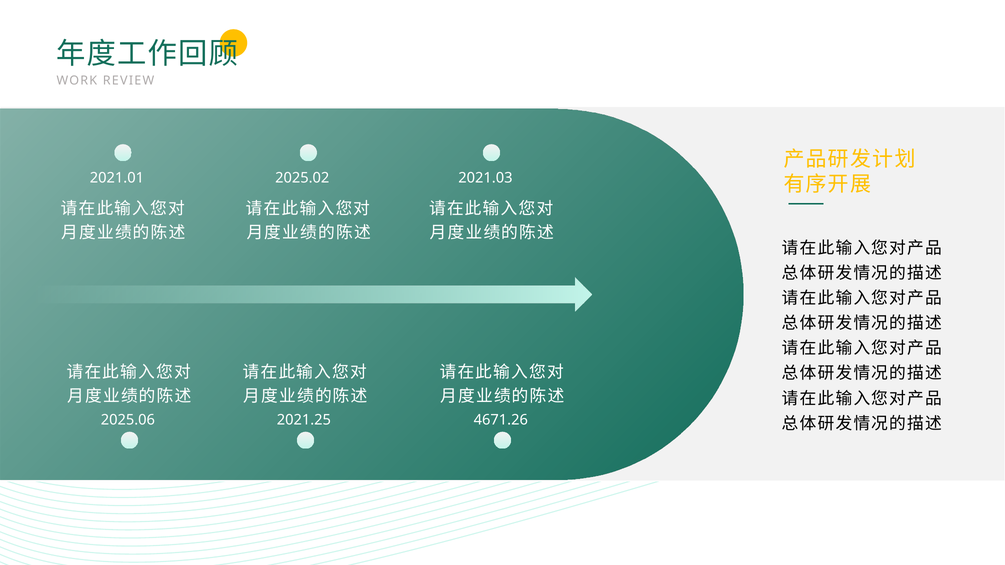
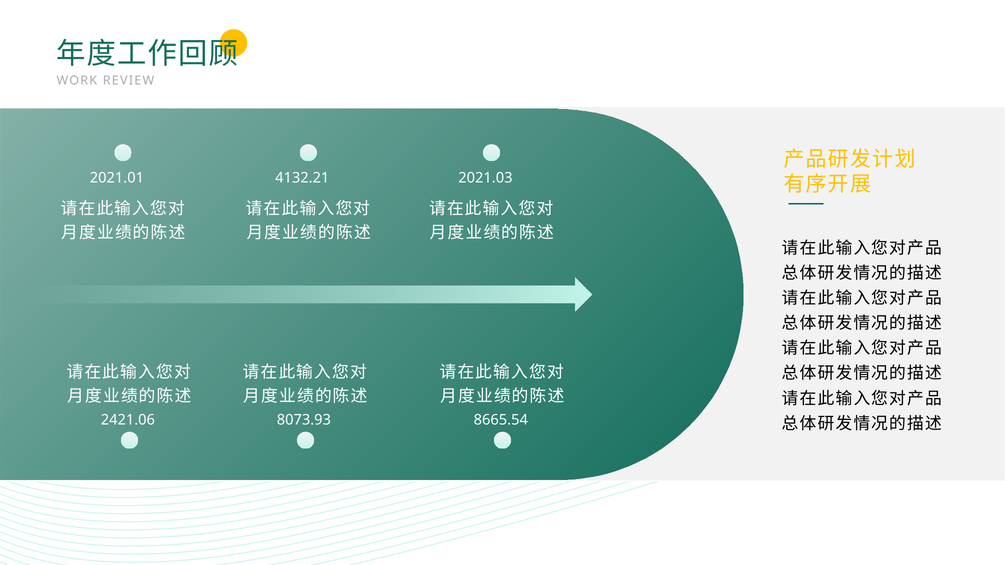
2025.02: 2025.02 -> 4132.21
2025.06: 2025.06 -> 2421.06
2021.25: 2021.25 -> 8073.93
4671.26: 4671.26 -> 8665.54
